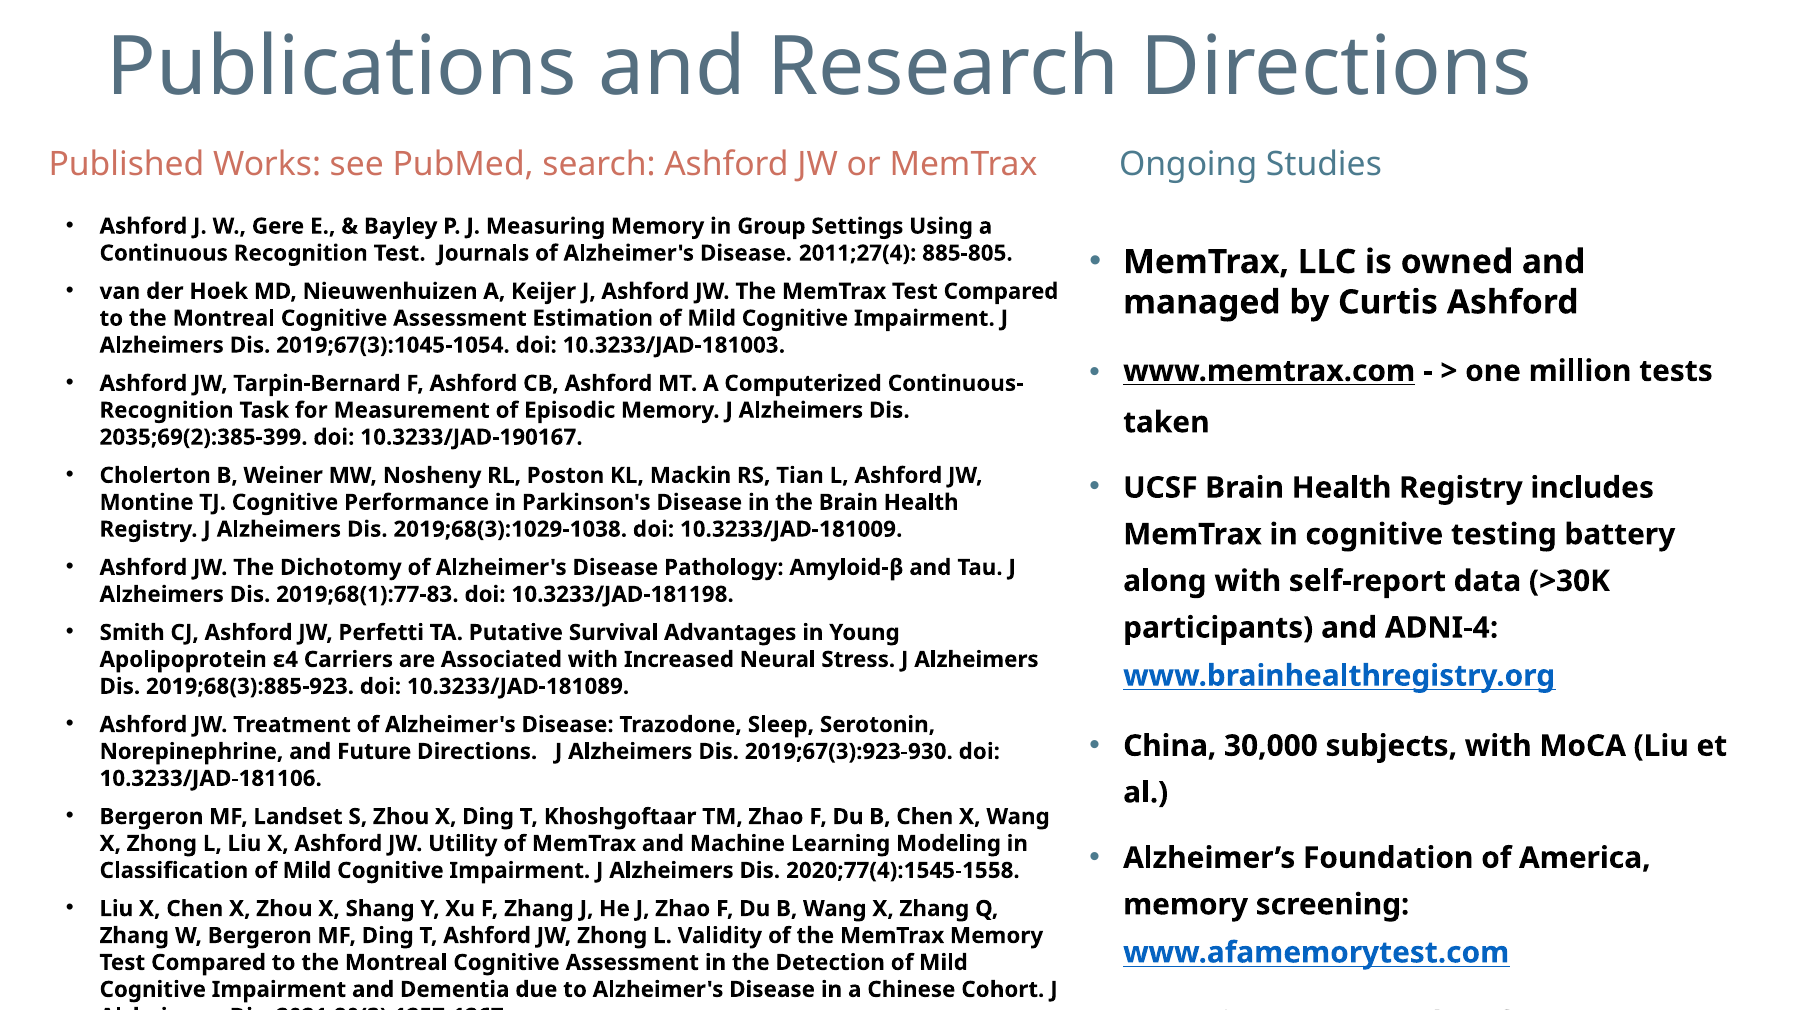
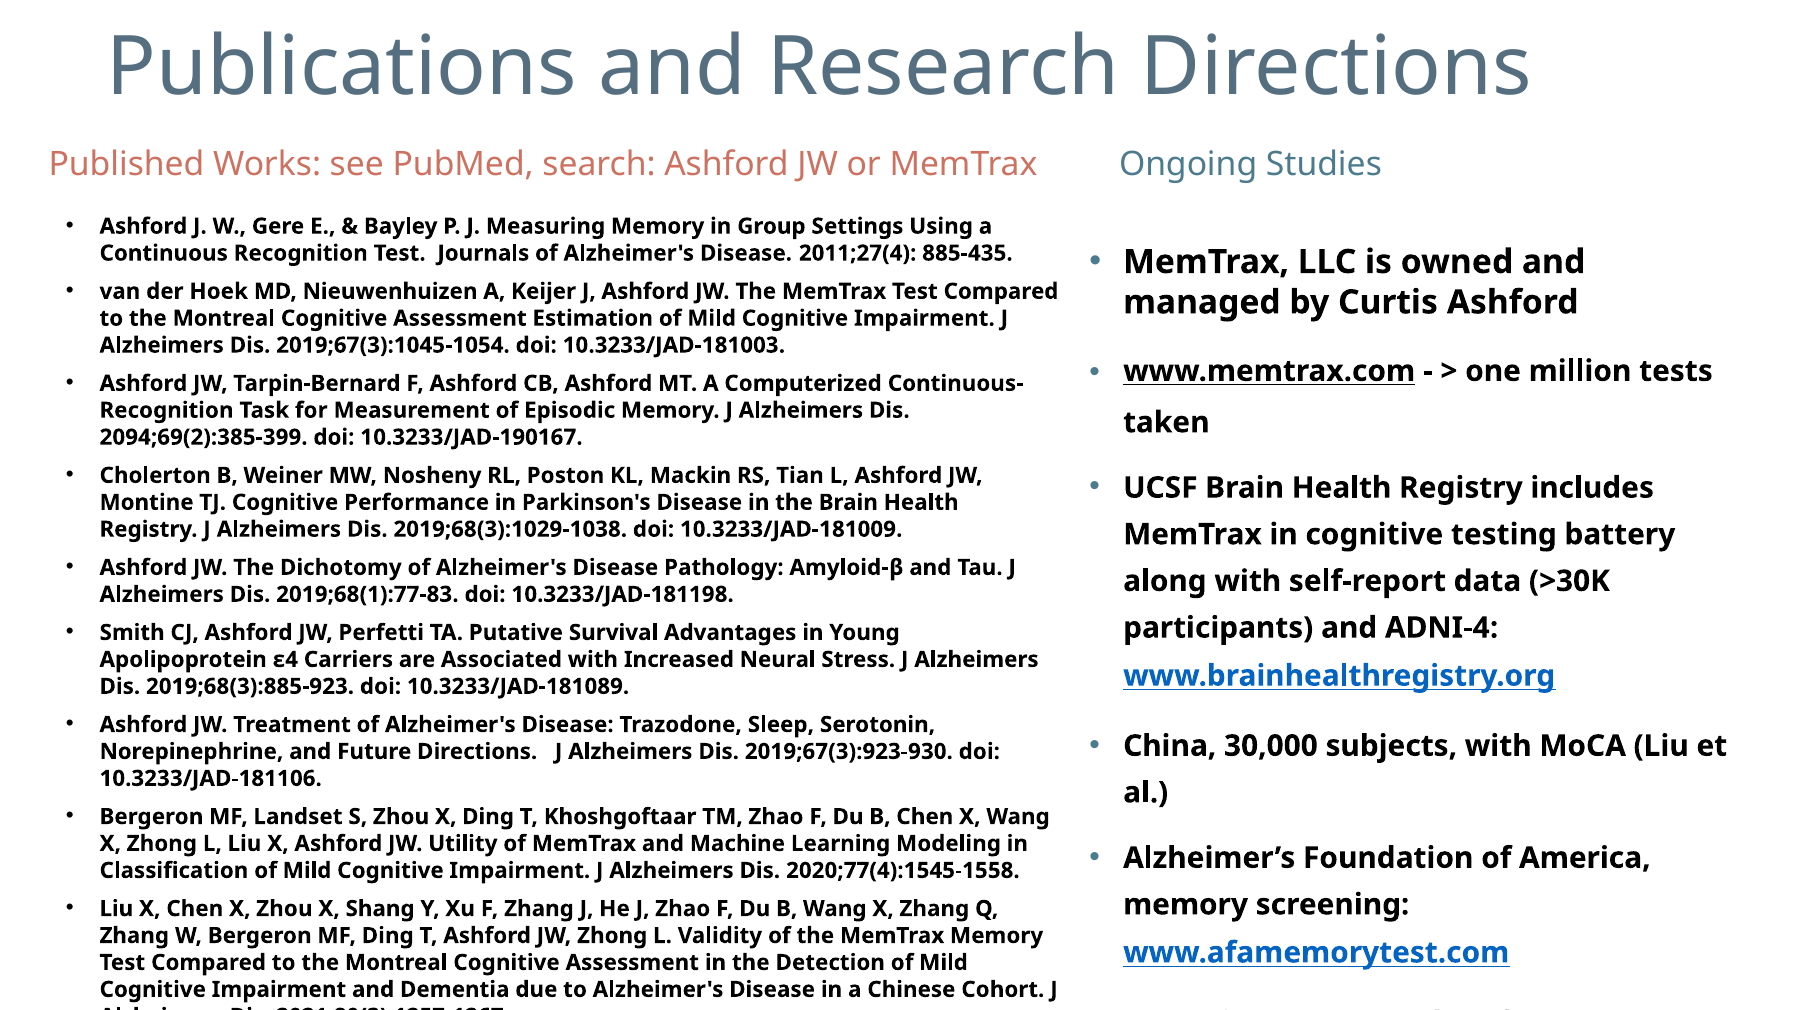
885-805: 885-805 -> 885-435
2035;69(2):385-399: 2035;69(2):385-399 -> 2094;69(2):385-399
